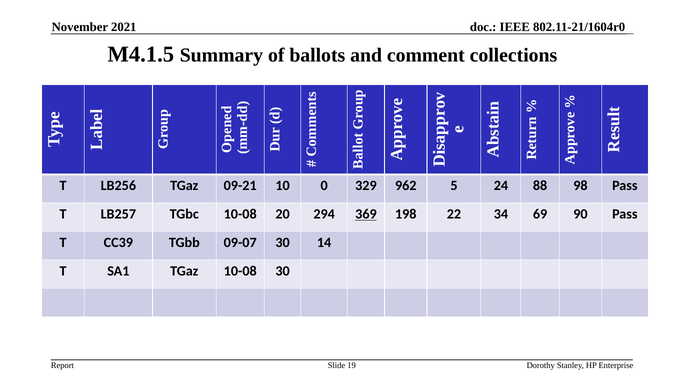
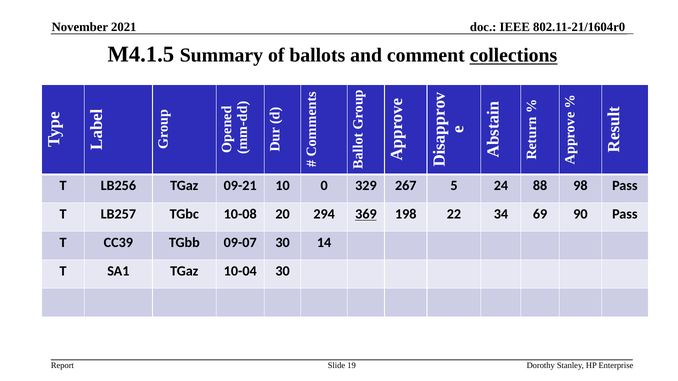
collections underline: none -> present
962: 962 -> 267
TGaz 10-08: 10-08 -> 10-04
